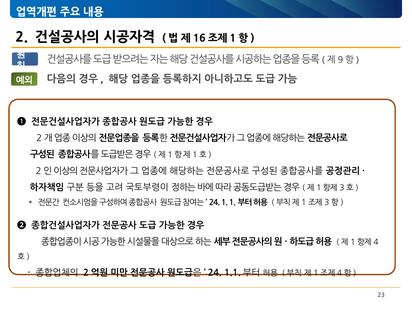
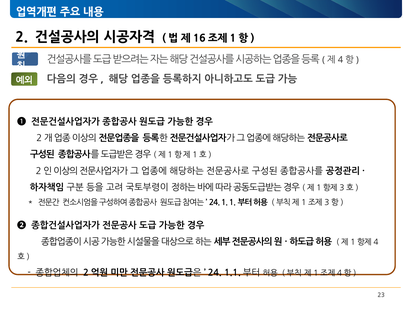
9: 9 -> 4
